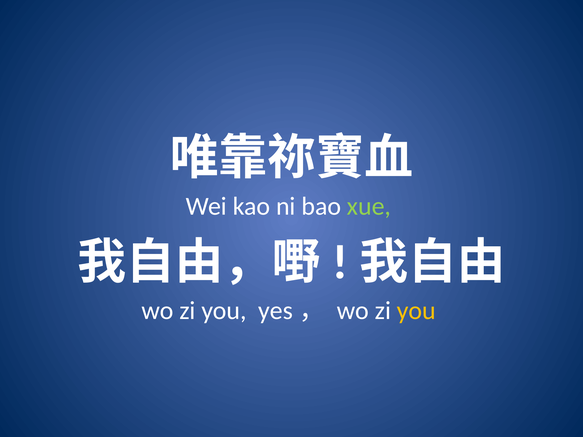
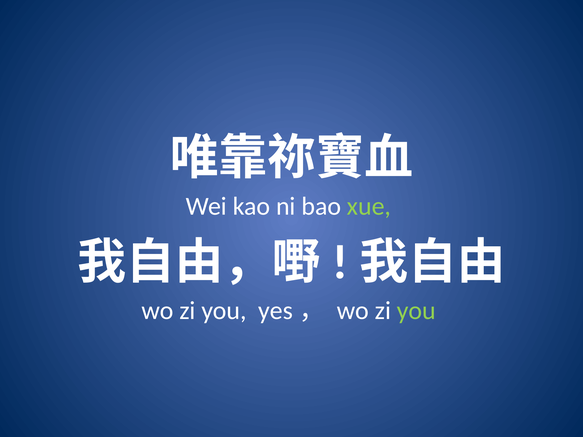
you at (416, 311) colour: yellow -> light green
